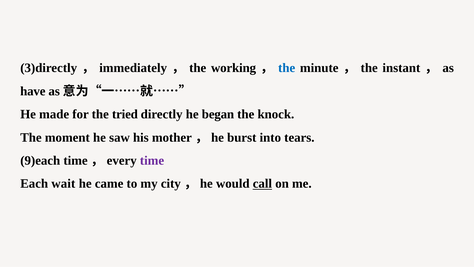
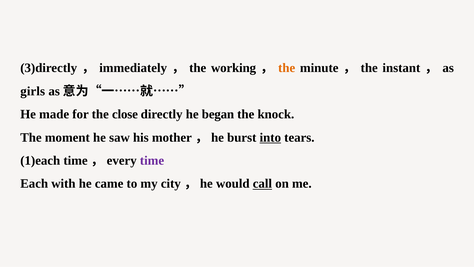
the at (287, 68) colour: blue -> orange
have: have -> girls
tried: tried -> close
into underline: none -> present
9)each: 9)each -> 1)each
wait: wait -> with
